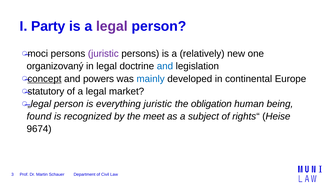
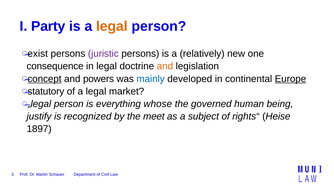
legal at (112, 26) colour: purple -> orange
moci: moci -> exist
organizovaný: organizovaný -> consequence
and at (165, 66) colour: blue -> orange
Europe underline: none -> present
everything juristic: juristic -> whose
obligation: obligation -> governed
found: found -> justify
9674: 9674 -> 1897
